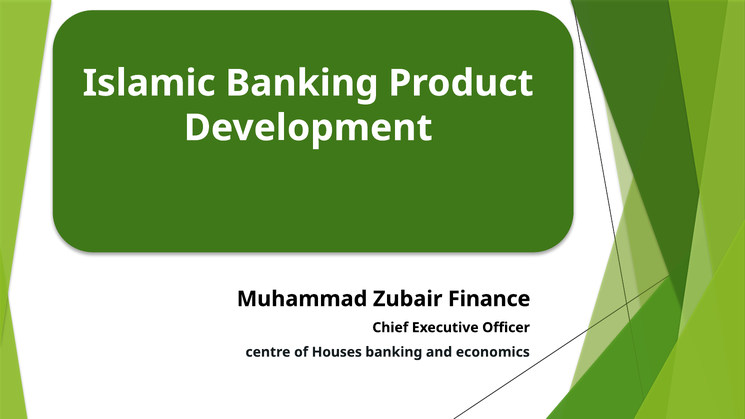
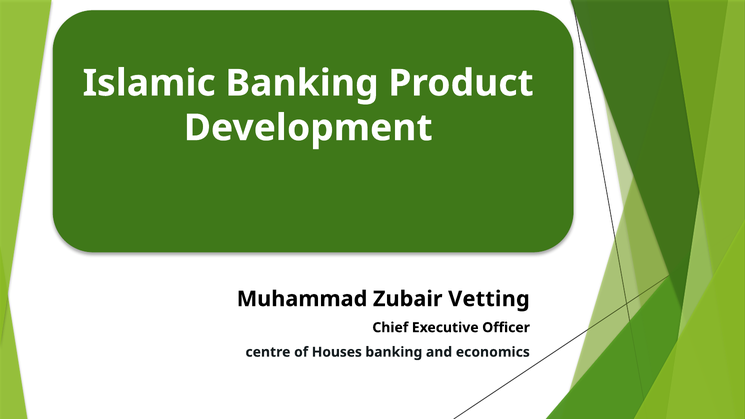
Finance: Finance -> Vetting
